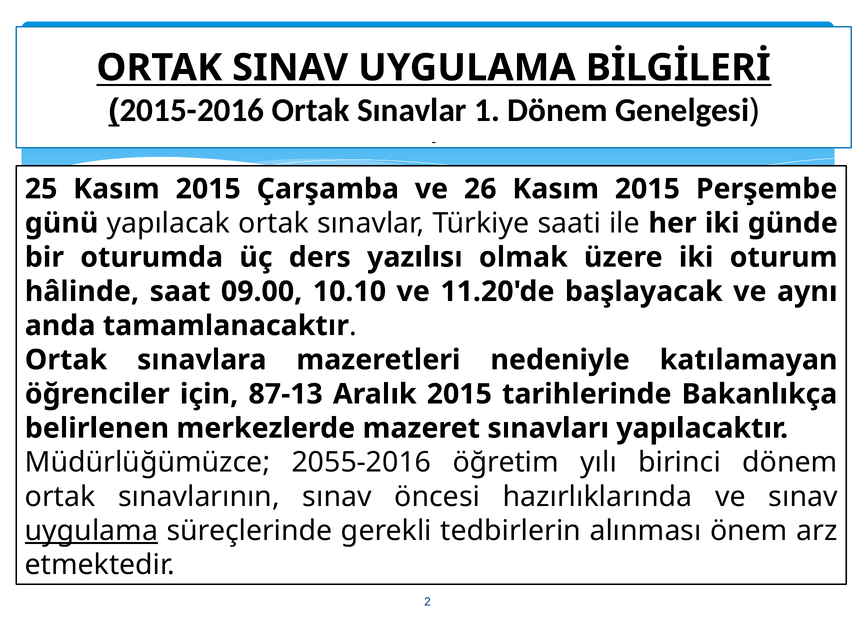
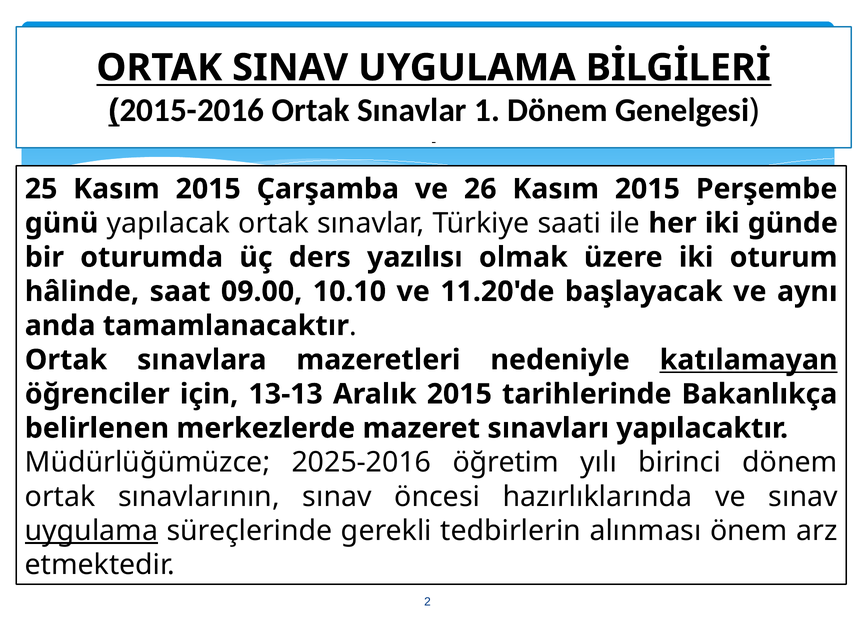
katılamayan underline: none -> present
87-13: 87-13 -> 13-13
2055-2016: 2055-2016 -> 2025-2016
